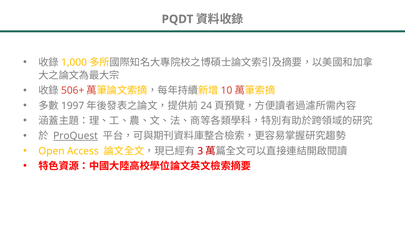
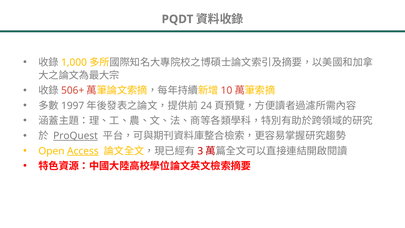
Access underline: none -> present
